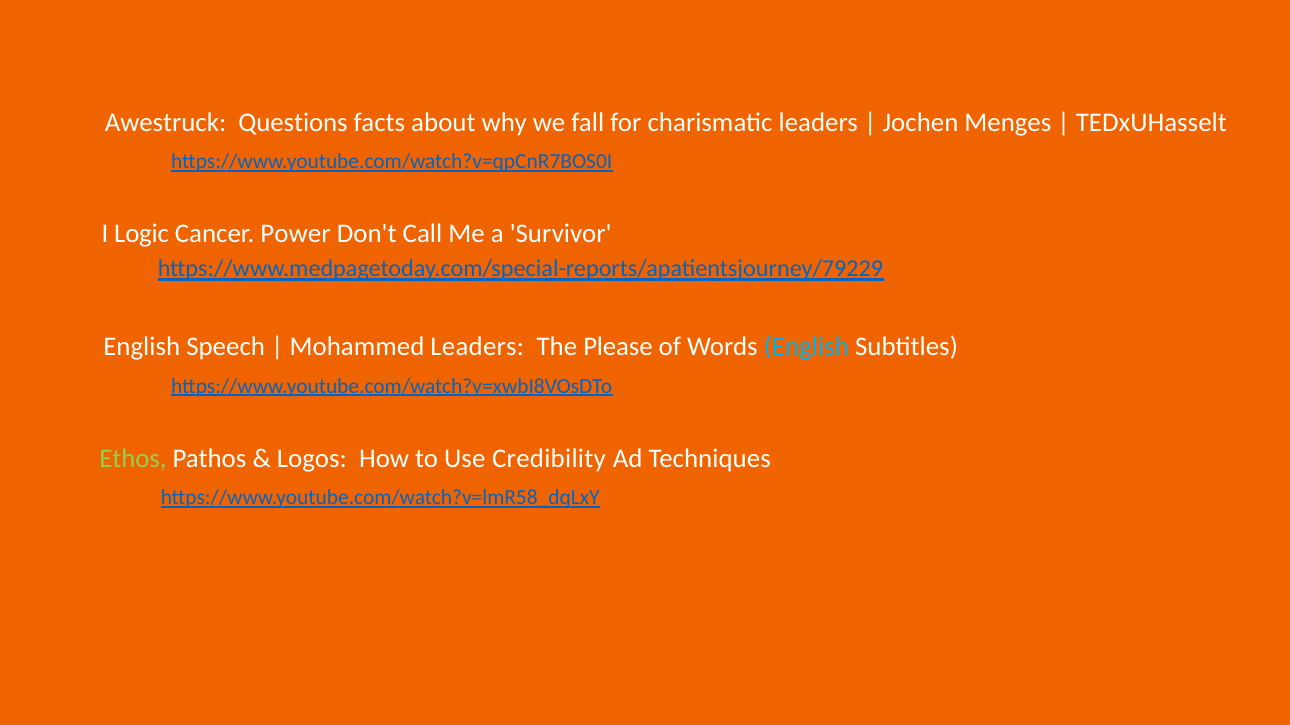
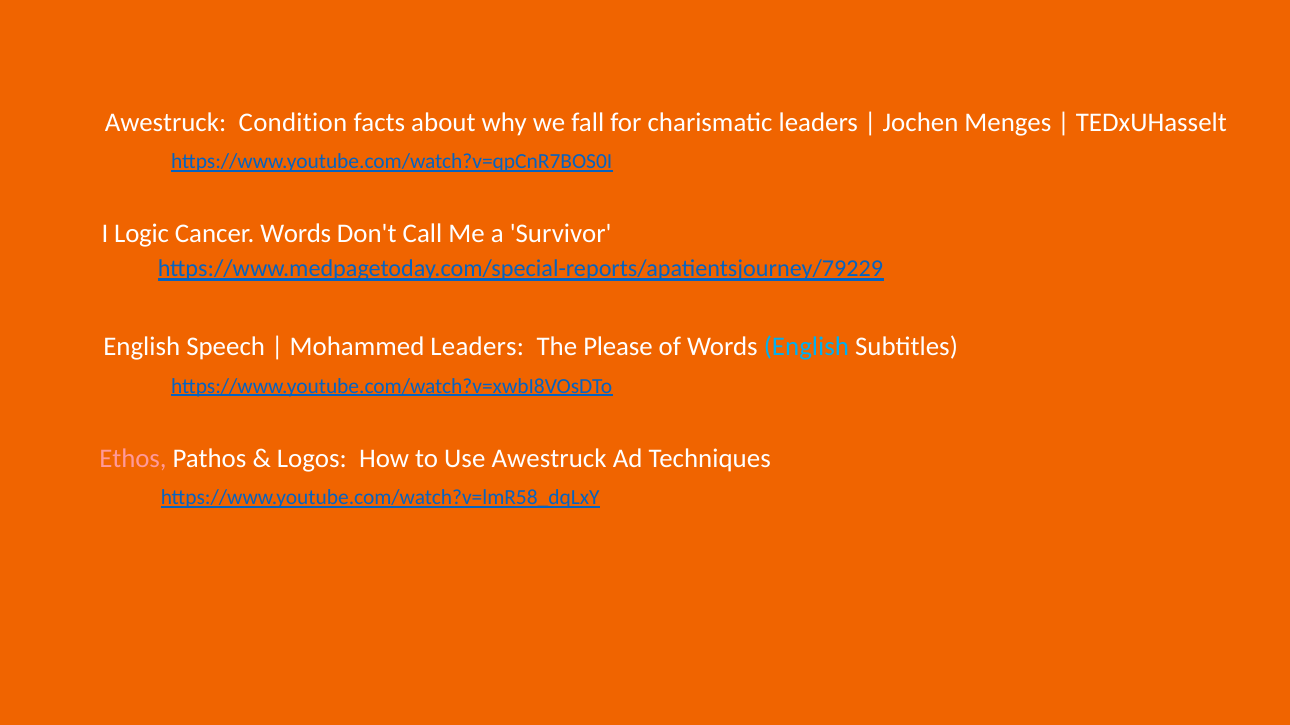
Questions: Questions -> Condition
Cancer Power: Power -> Words
Ethos colour: light green -> pink
Use Credibility: Credibility -> Awestruck
